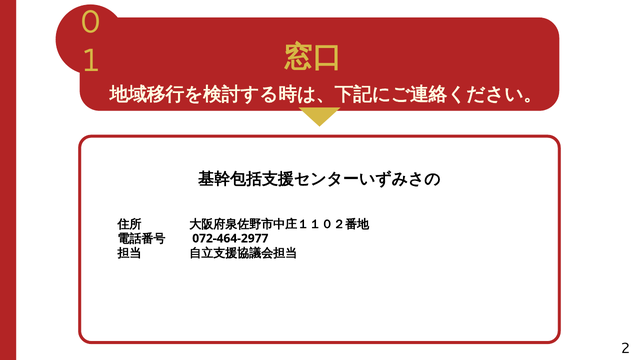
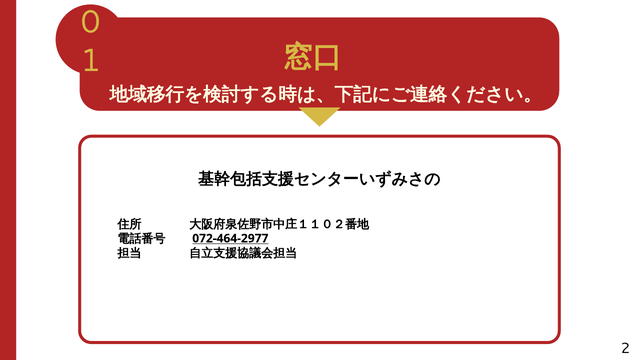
072-464-2977 underline: none -> present
